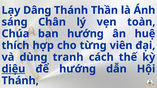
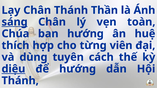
Lạy Dâng: Dâng -> Chân
sáng underline: none -> present
tranh: tranh -> tuyên
